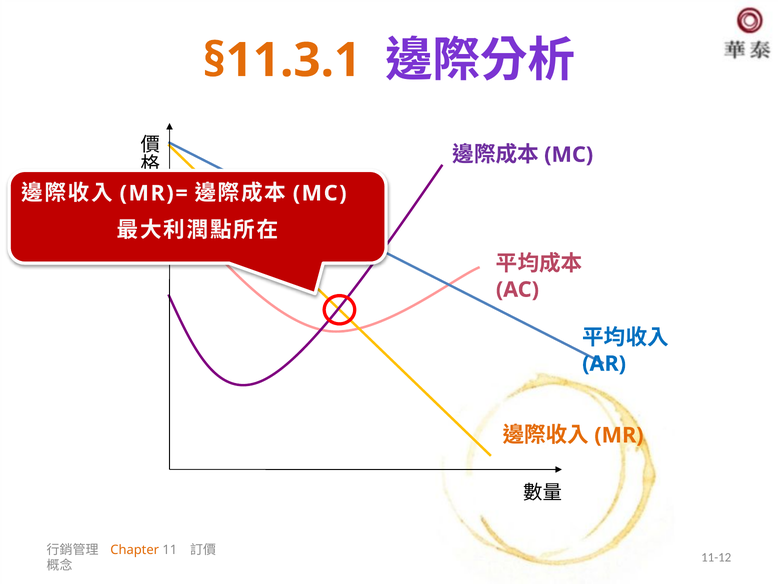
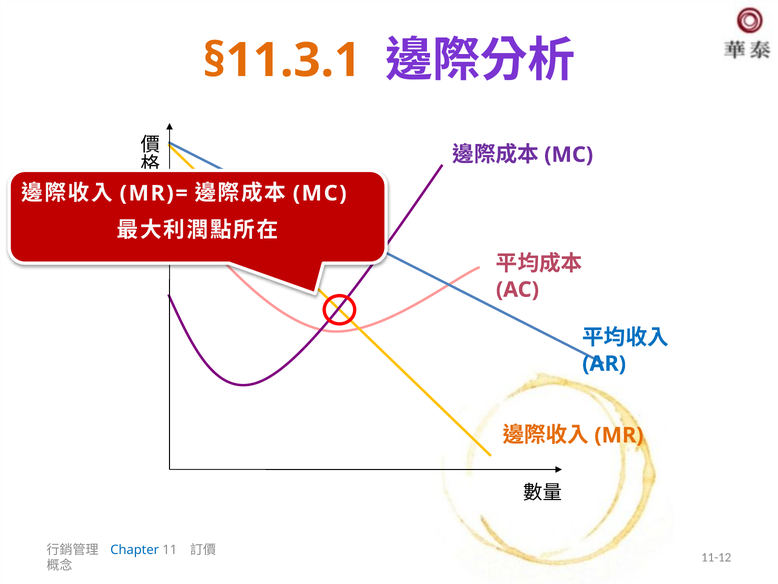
Chapter colour: orange -> blue
